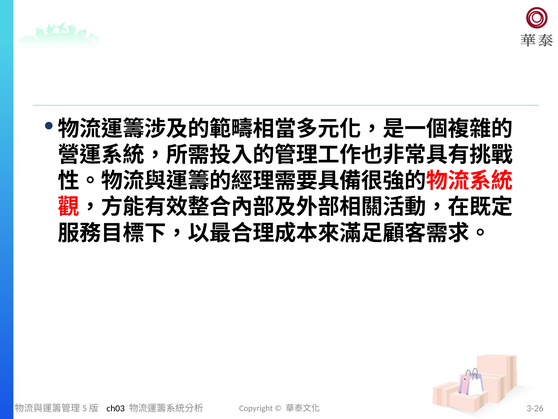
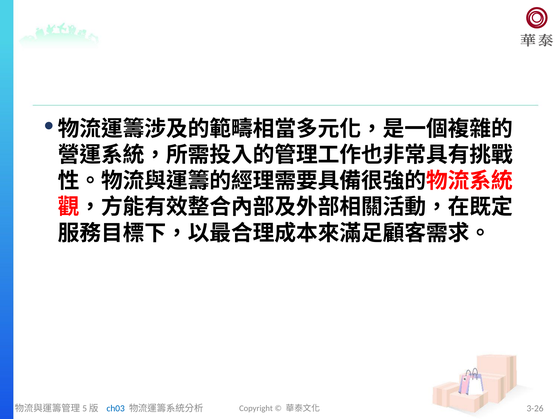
ch03 colour: black -> blue
